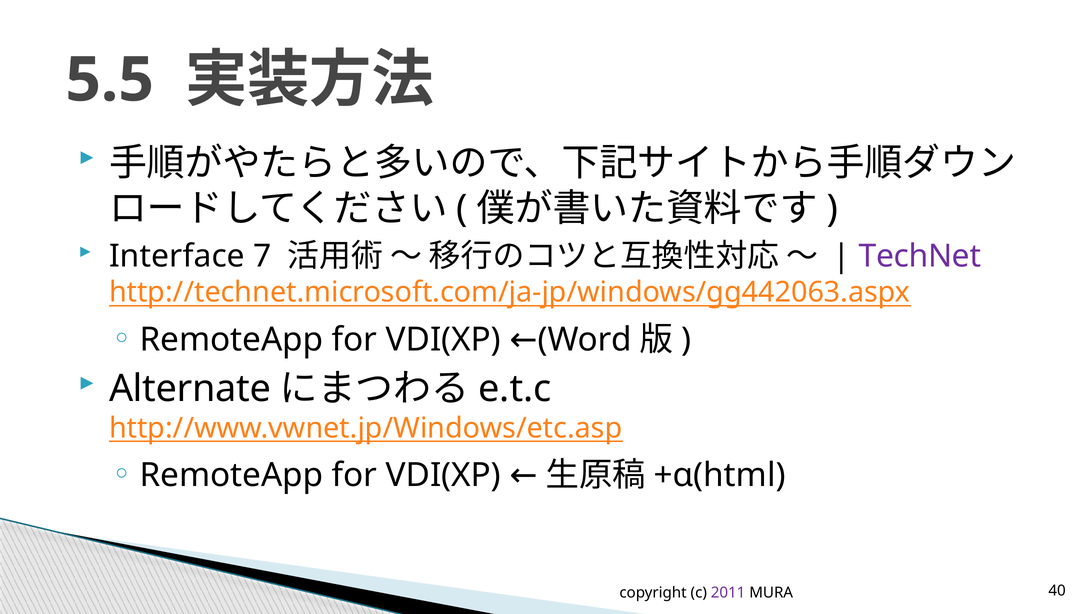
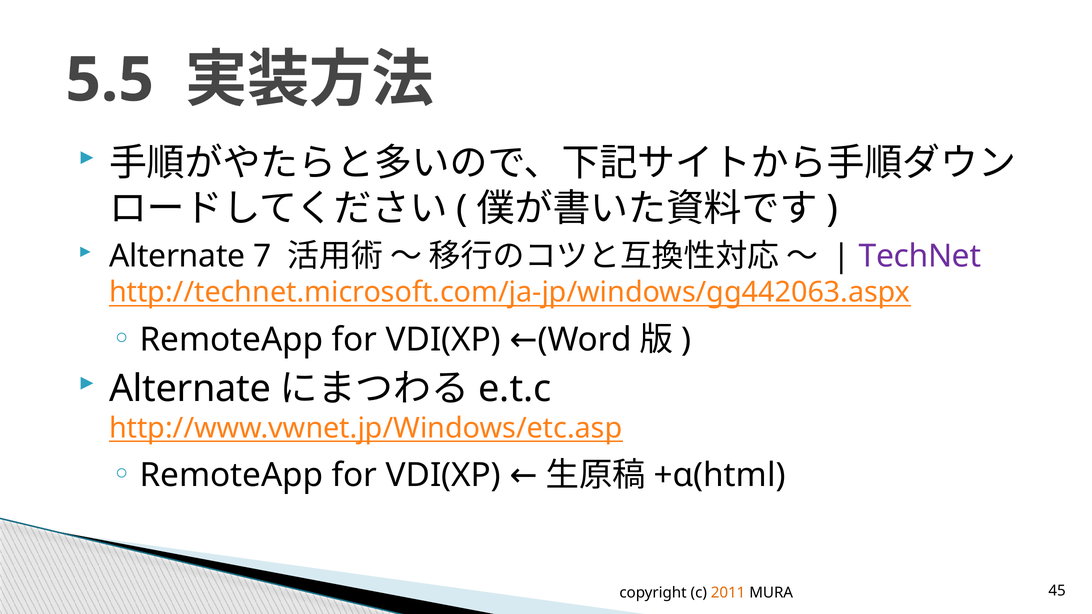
Interface at (177, 256): Interface -> Alternate
2011 colour: purple -> orange
40: 40 -> 45
